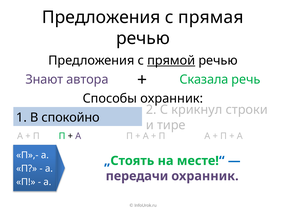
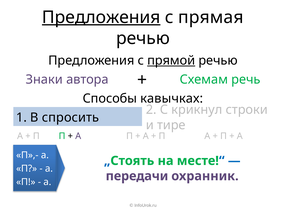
Предложения at (101, 17) underline: none -> present
Знают: Знают -> Знаки
Сказала: Сказала -> Схемам
Способы охранник: охранник -> кавычках
спокойно: спокойно -> спросить
